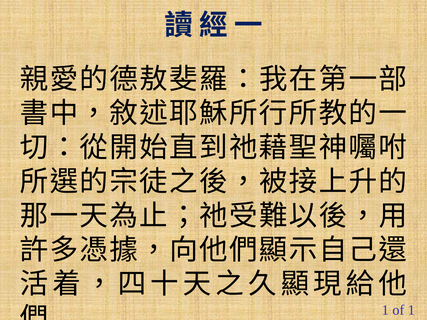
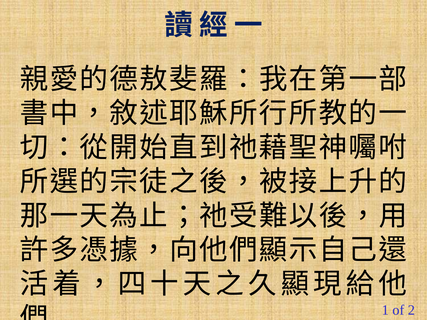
of 1: 1 -> 2
